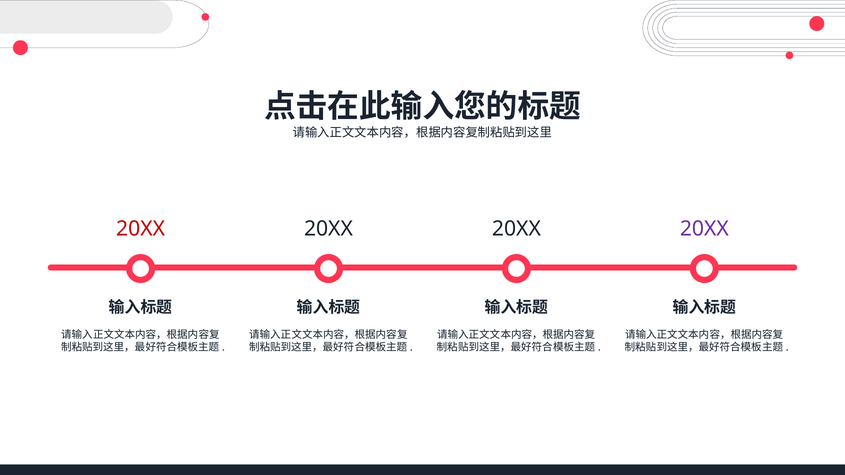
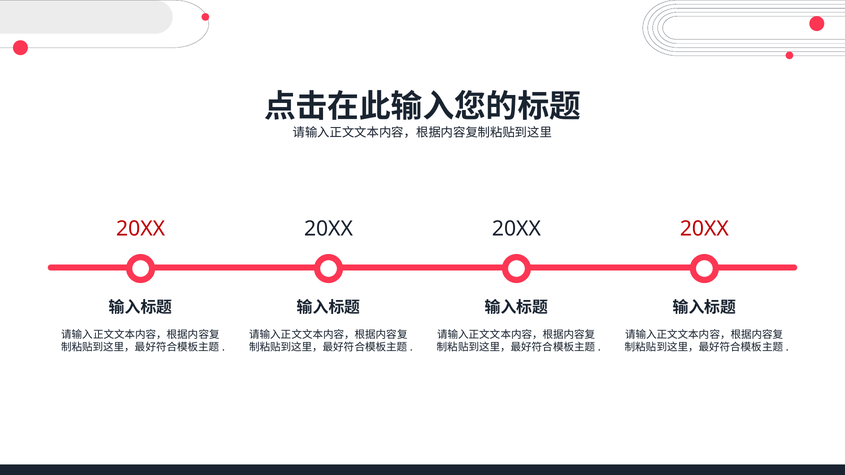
20XX at (704, 229) colour: purple -> red
